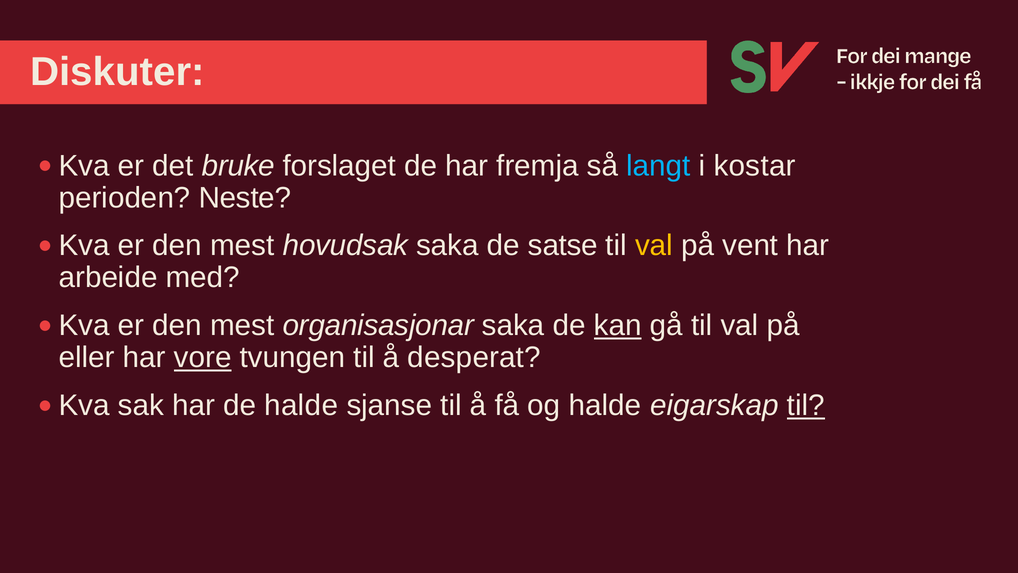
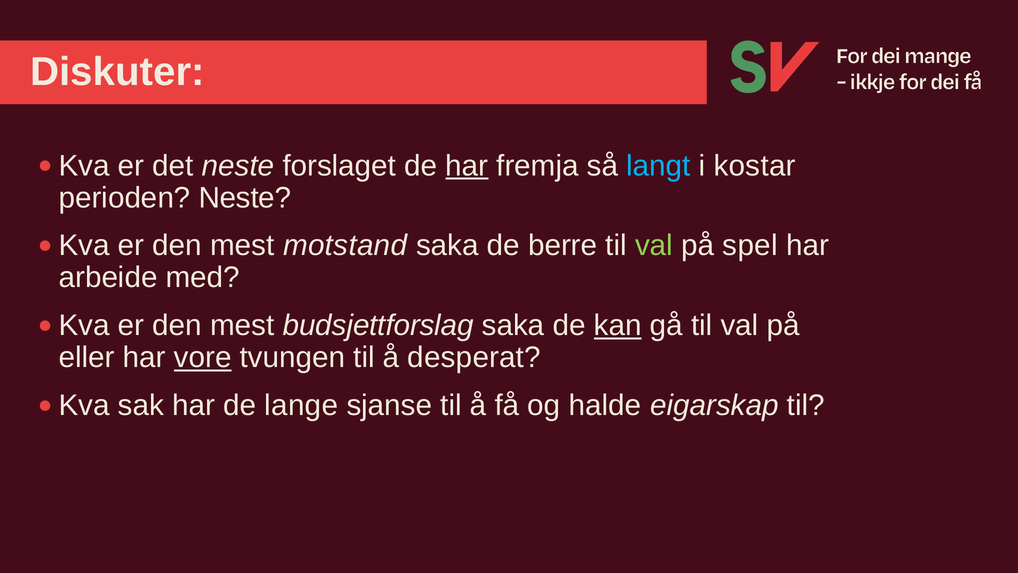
det bruke: bruke -> neste
har at (467, 166) underline: none -> present
hovudsak: hovudsak -> motstand
satse: satse -> berre
val at (654, 245) colour: yellow -> light green
vent: vent -> spel
organisasjonar: organisasjonar -> budsjettforslag
de halde: halde -> lange
til at (806, 405) underline: present -> none
